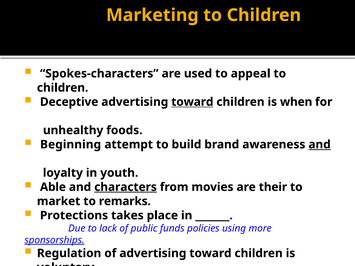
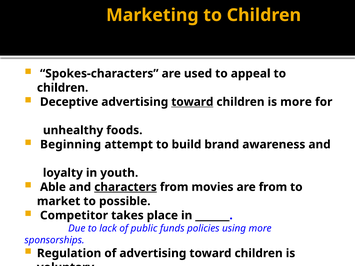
is when: when -> more
and at (320, 145) underline: present -> none
are their: their -> from
remarks: remarks -> possible
Protections: Protections -> Competitor
sponsorships underline: present -> none
